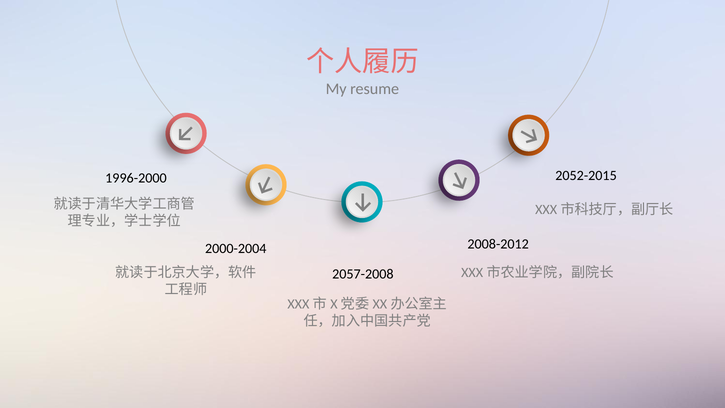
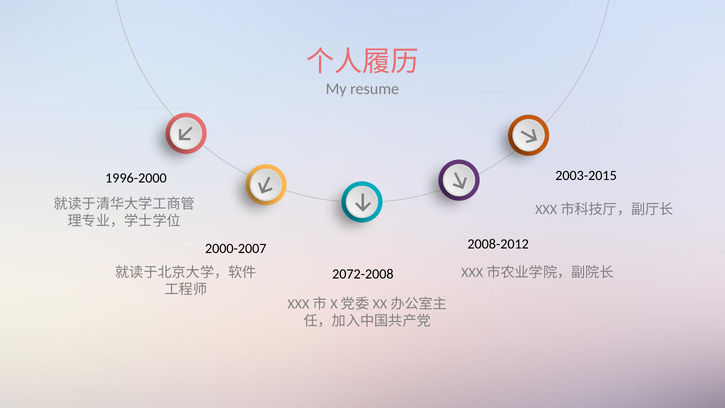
2052-2015: 2052-2015 -> 2003-2015
2000-2004: 2000-2004 -> 2000-2007
2057-2008: 2057-2008 -> 2072-2008
